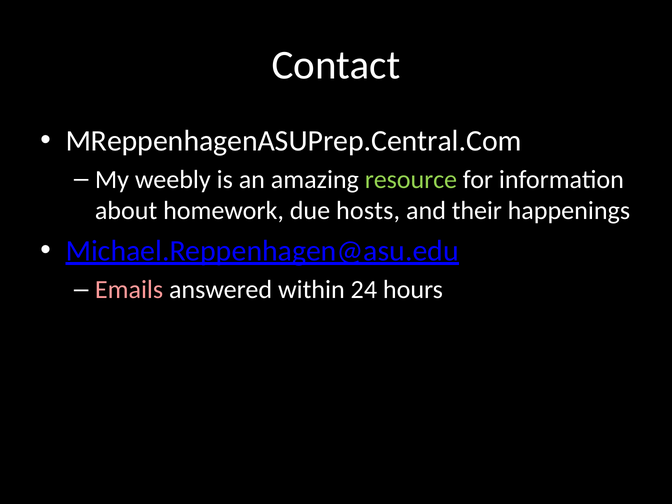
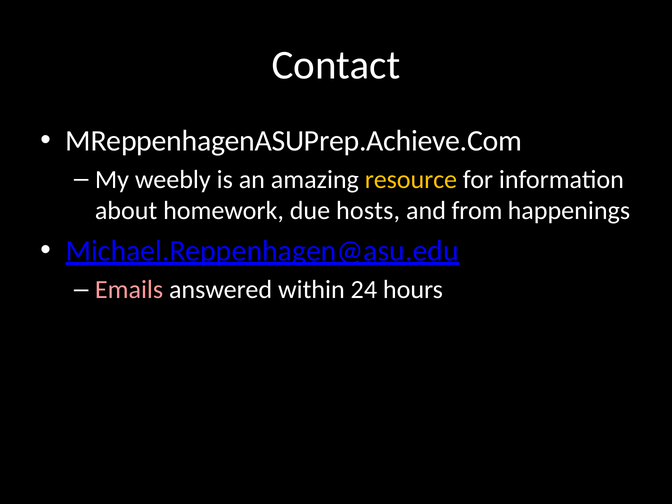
MReppenhagenASUPrep.Central.Com: MReppenhagenASUPrep.Central.Com -> MReppenhagenASUPrep.Achieve.Com
resource colour: light green -> yellow
their: their -> from
